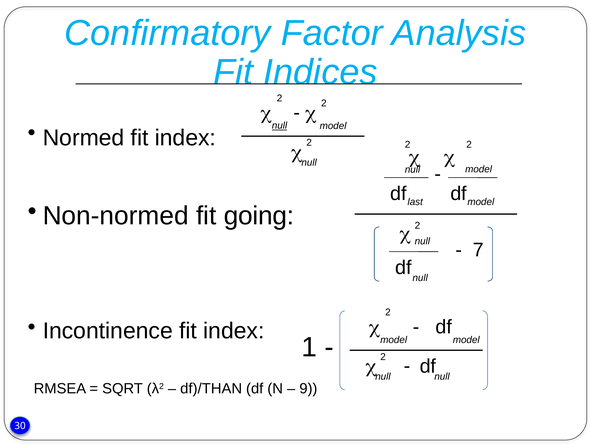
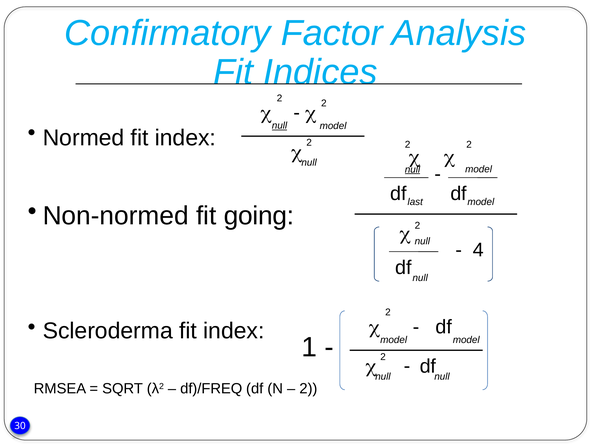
null at (412, 169) underline: none -> present
7: 7 -> 4
Incontinence: Incontinence -> Scleroderma
df)/THAN: df)/THAN -> df)/FREQ
9 at (308, 388): 9 -> 2
